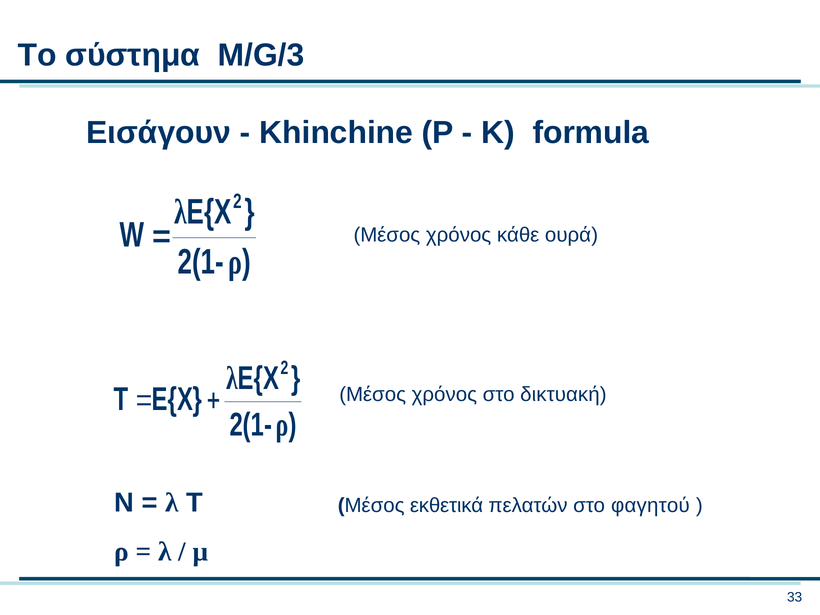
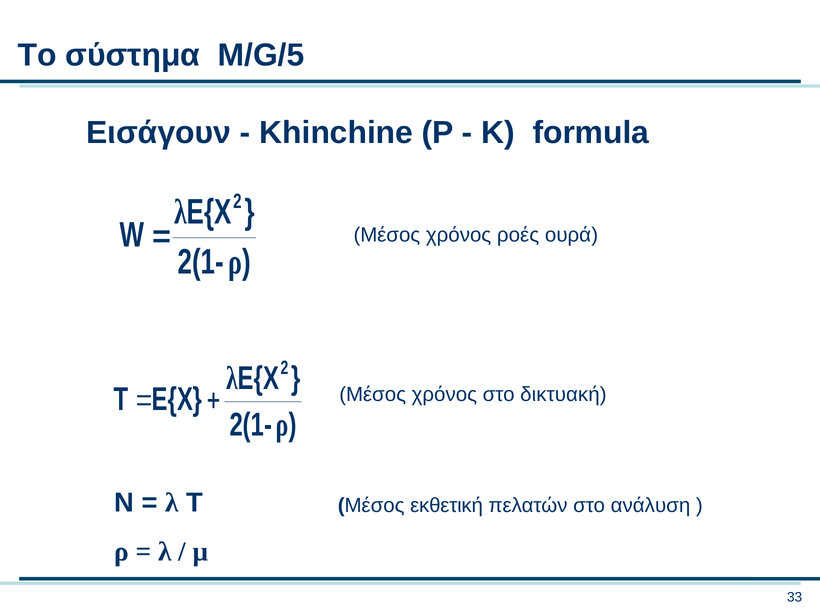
M/G/3: M/G/3 -> M/G/5
κάθε: κάθε -> ροές
εκθετικά: εκθετικά -> εκθετική
φαγητού: φαγητού -> ανάλυση
